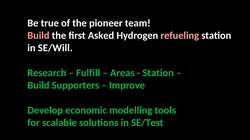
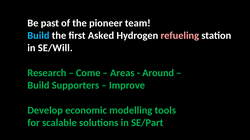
true: true -> past
Build at (38, 36) colour: pink -> light blue
Fulfill: Fulfill -> Come
Station at (158, 73): Station -> Around
SE/Test: SE/Test -> SE/Part
